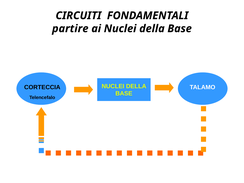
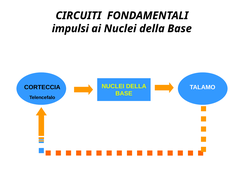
partire: partire -> impulsi
